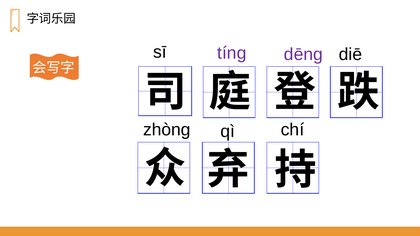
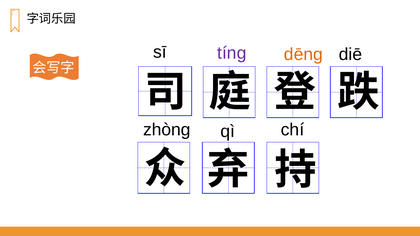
dēnɡ colour: purple -> orange
